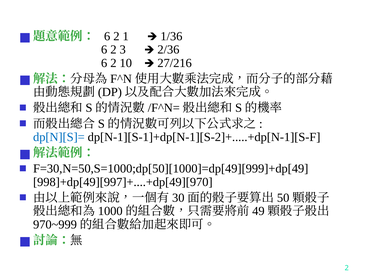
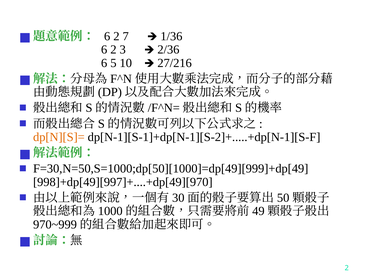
1: 1 -> 7
2 at (113, 63): 2 -> 5
dp[N][S]= colour: blue -> orange
